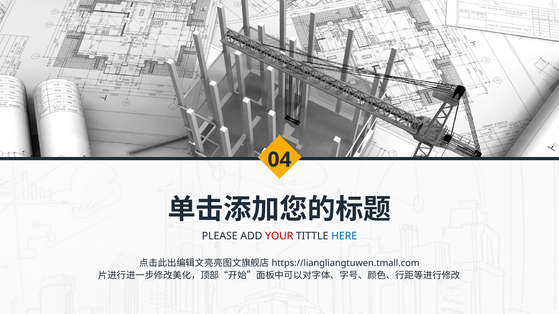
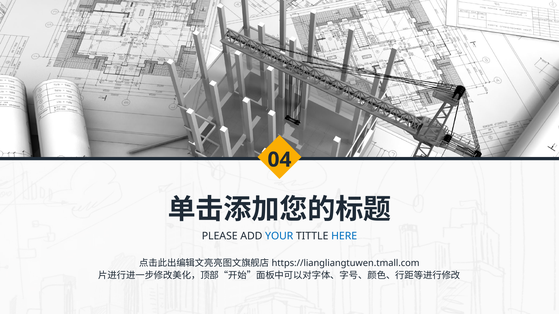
YOUR colour: red -> blue
